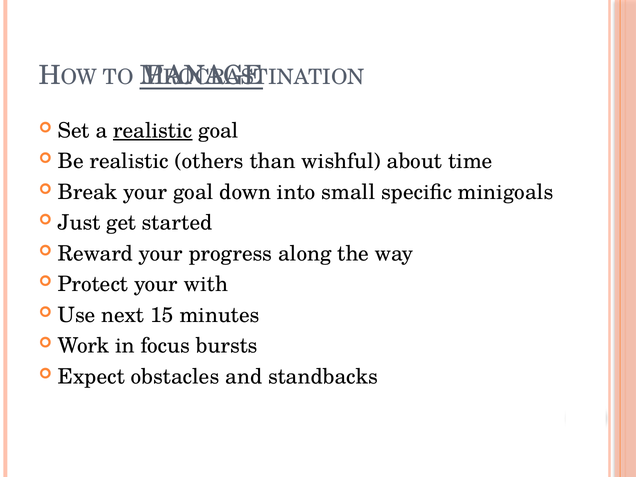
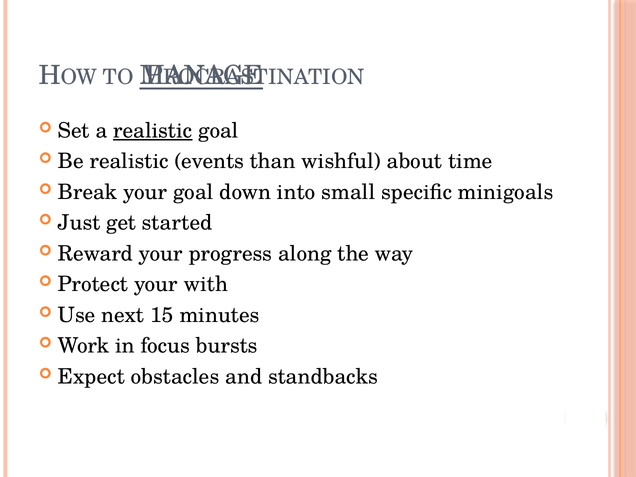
others: others -> events
